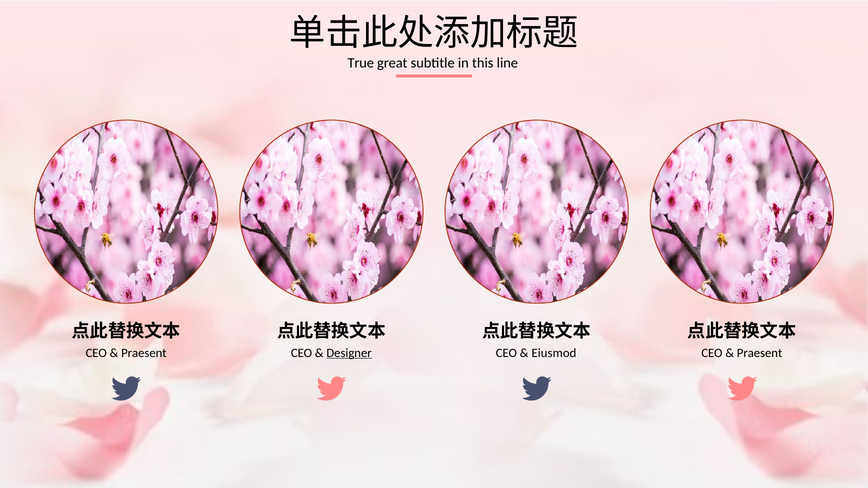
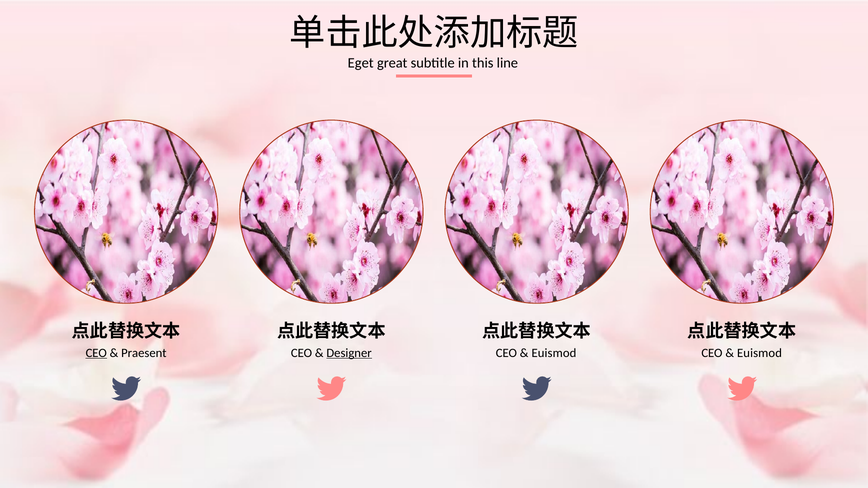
True: True -> Eget
CEO at (96, 353) underline: none -> present
Eiusmod at (554, 353): Eiusmod -> Euismod
Praesent at (760, 353): Praesent -> Euismod
